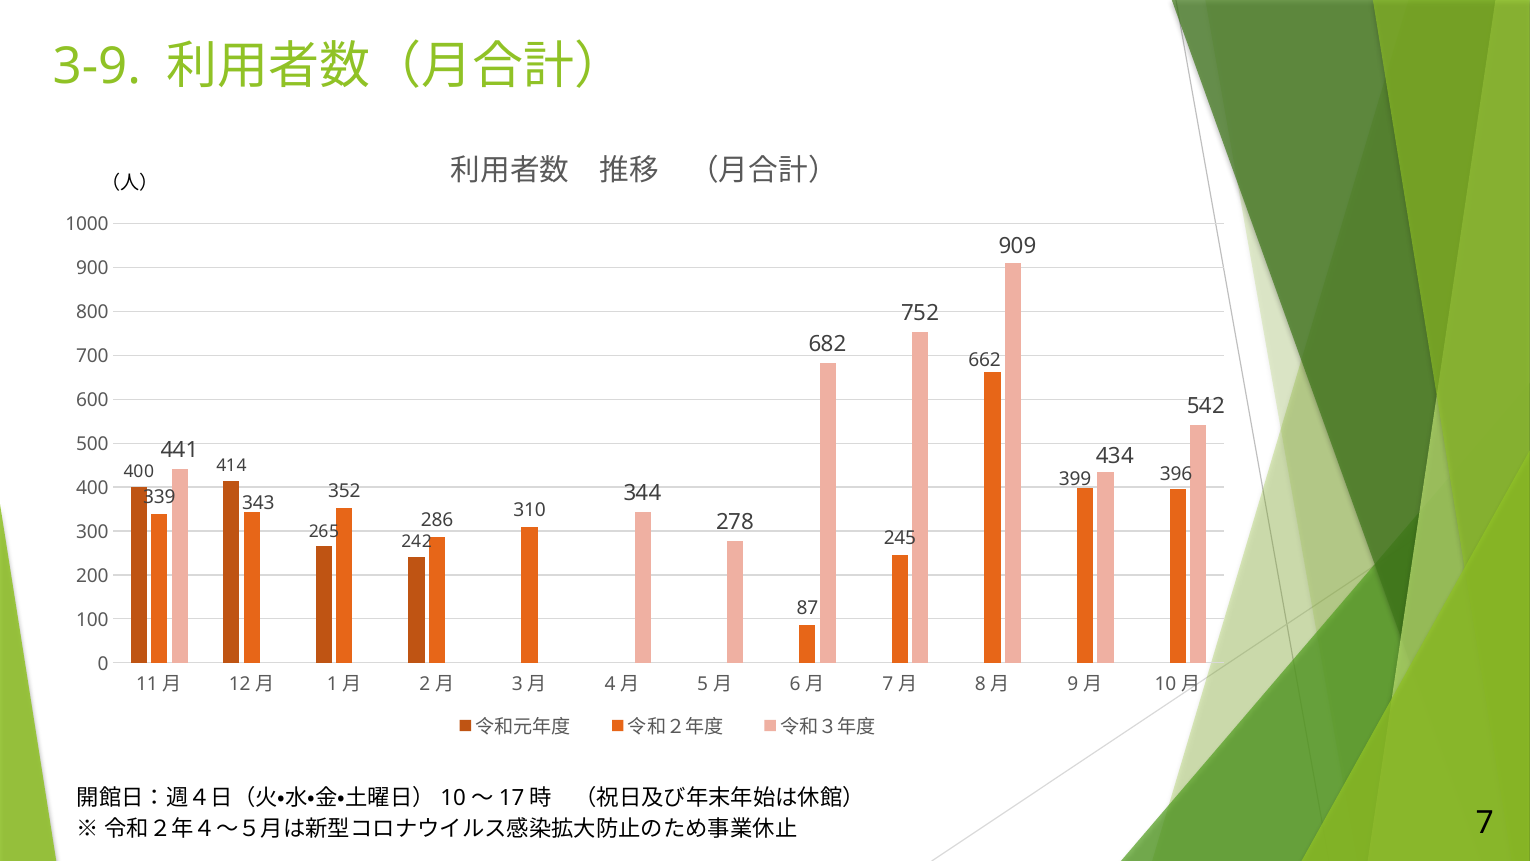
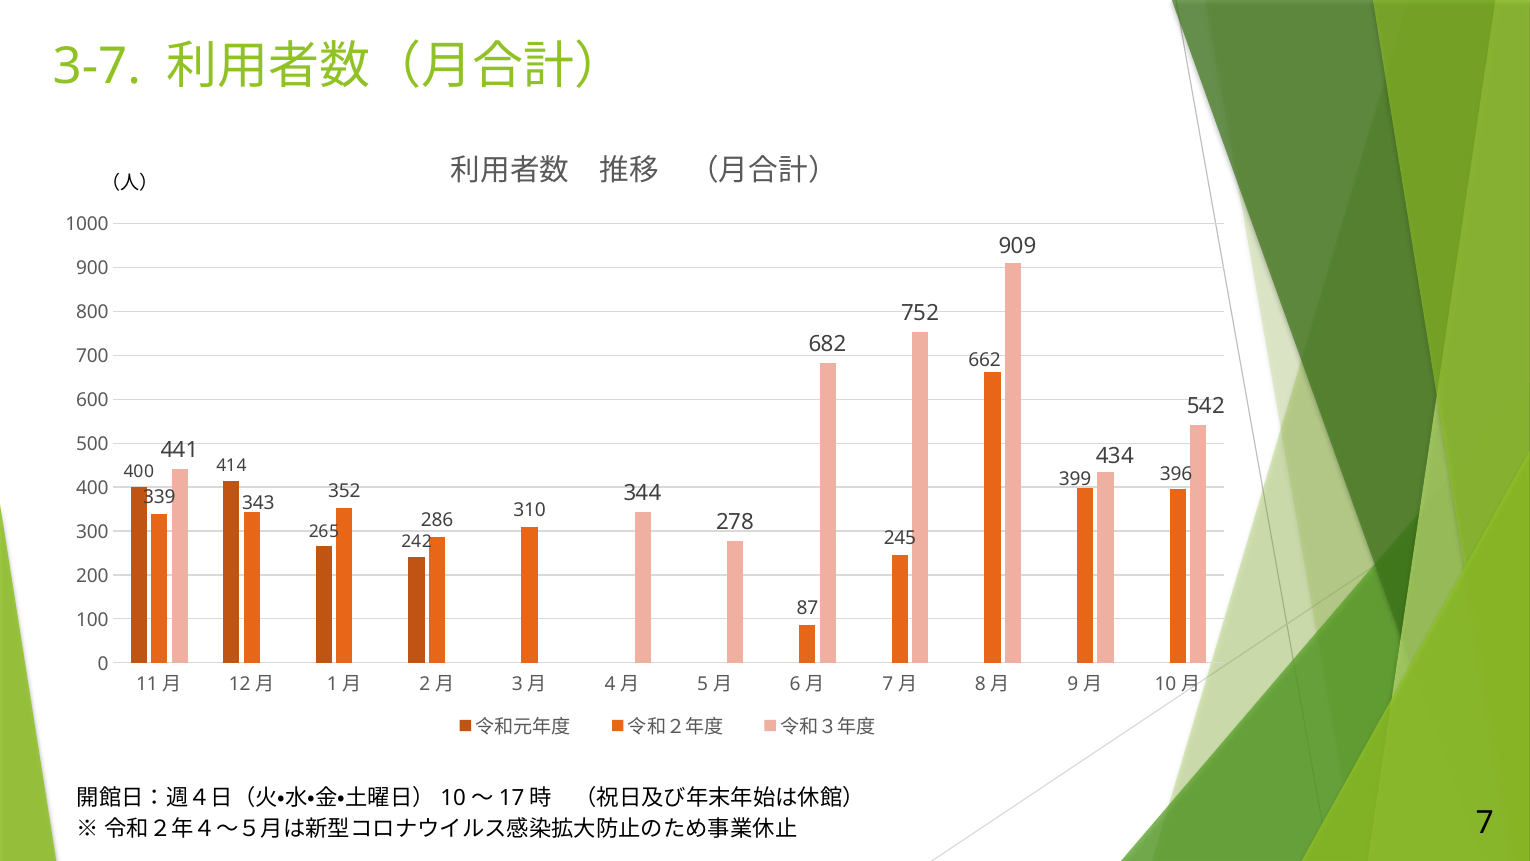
3-9: 3-9 -> 3-7
